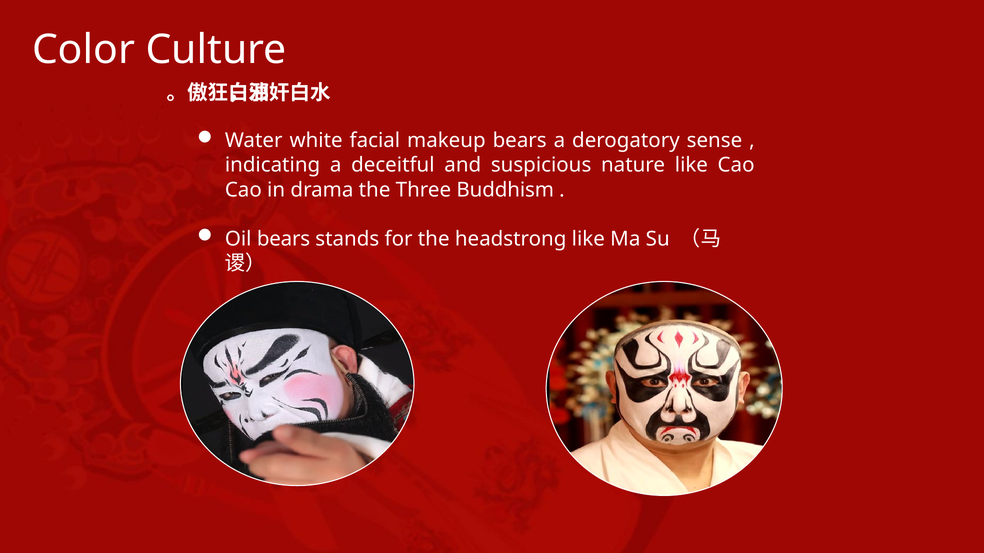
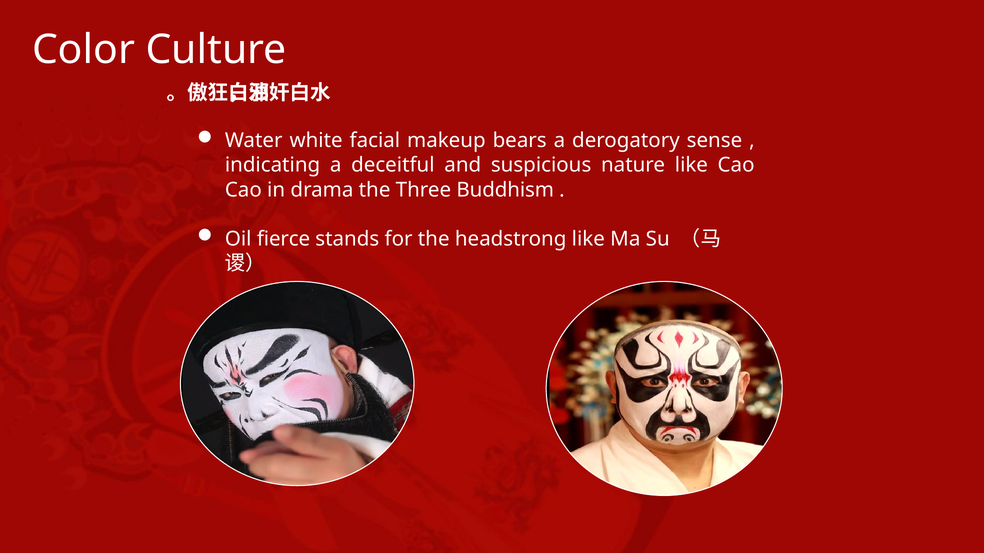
Oil bears: bears -> fierce
